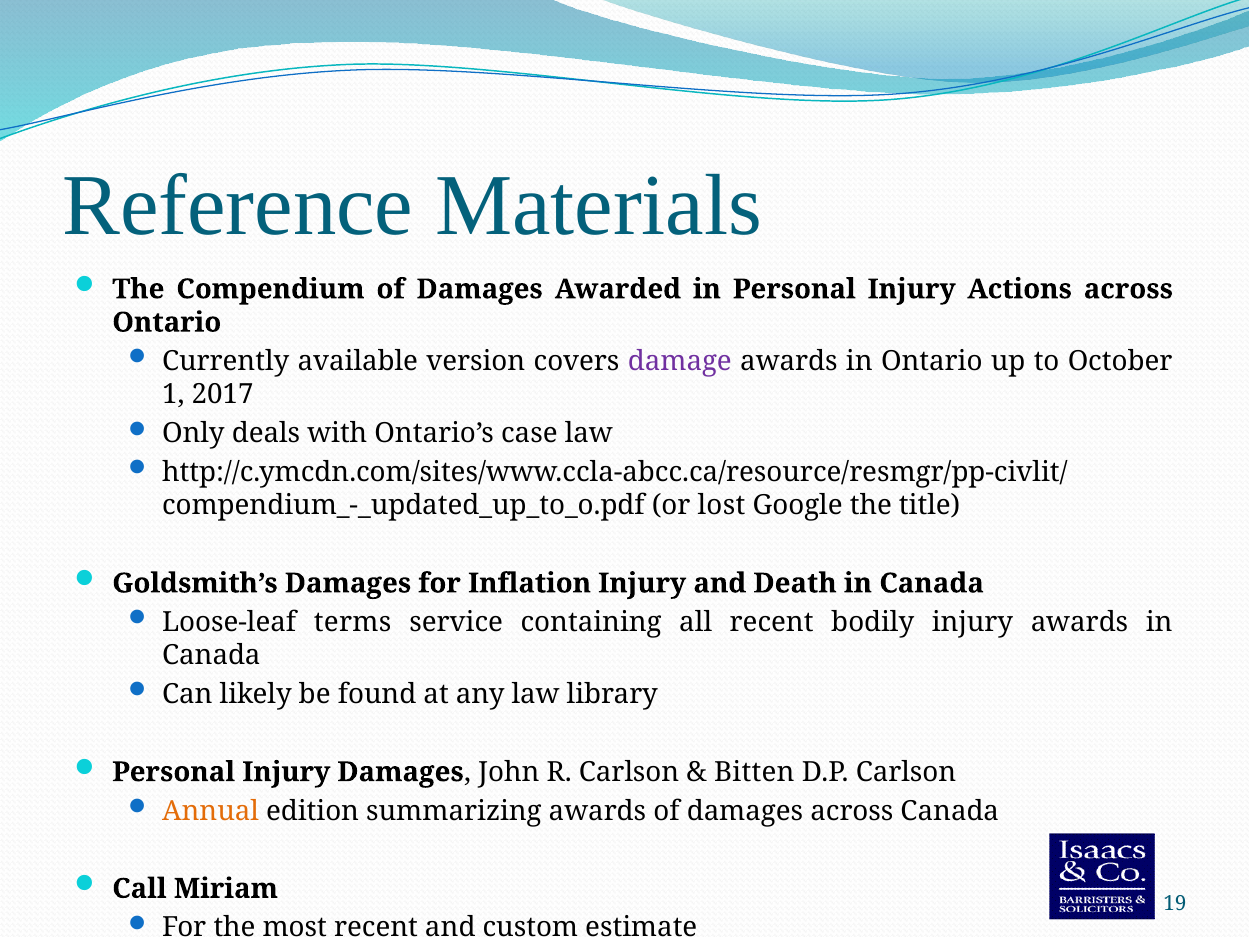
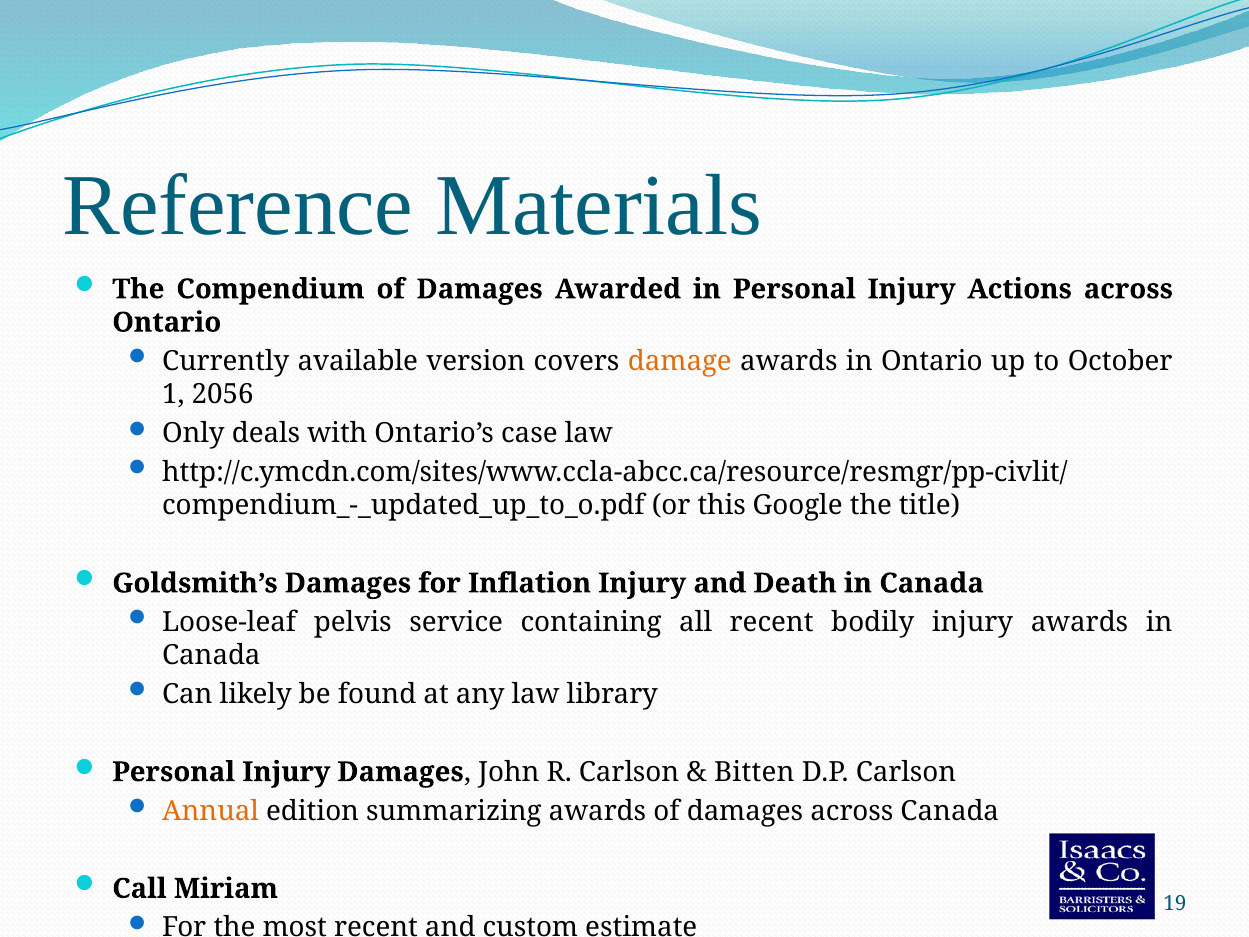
damage colour: purple -> orange
2017: 2017 -> 2056
lost: lost -> this
terms: terms -> pelvis
